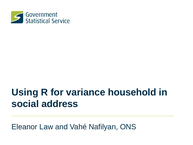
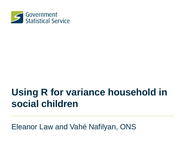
address: address -> children
